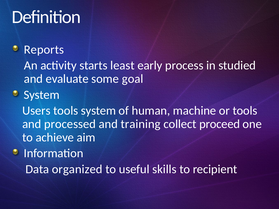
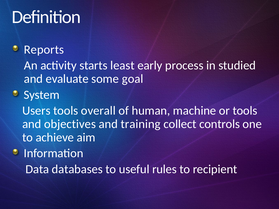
tools system: system -> overall
processed: processed -> objectives
proceed: proceed -> controls
organized: organized -> databases
skills: skills -> rules
